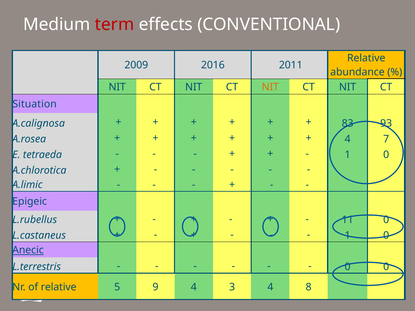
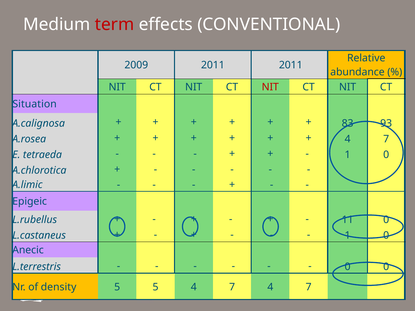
2009 2016: 2016 -> 2011
NIT at (270, 87) colour: orange -> red
Anecic underline: present -> none
of relative: relative -> density
5 9: 9 -> 5
3 at (232, 287): 3 -> 7
8 at (309, 287): 8 -> 7
